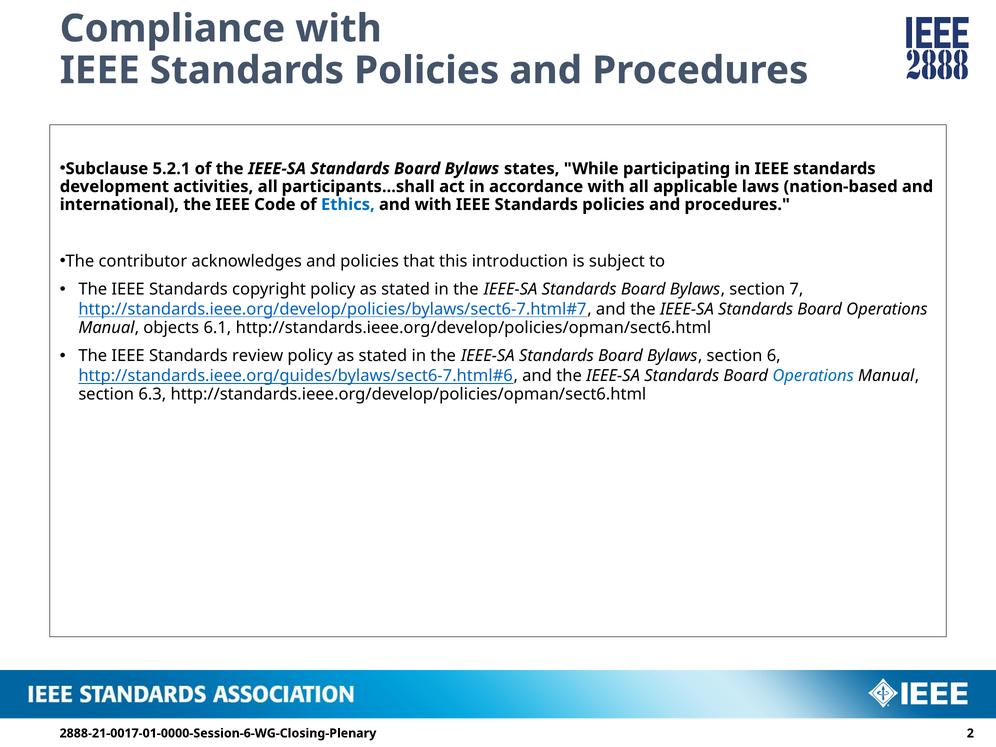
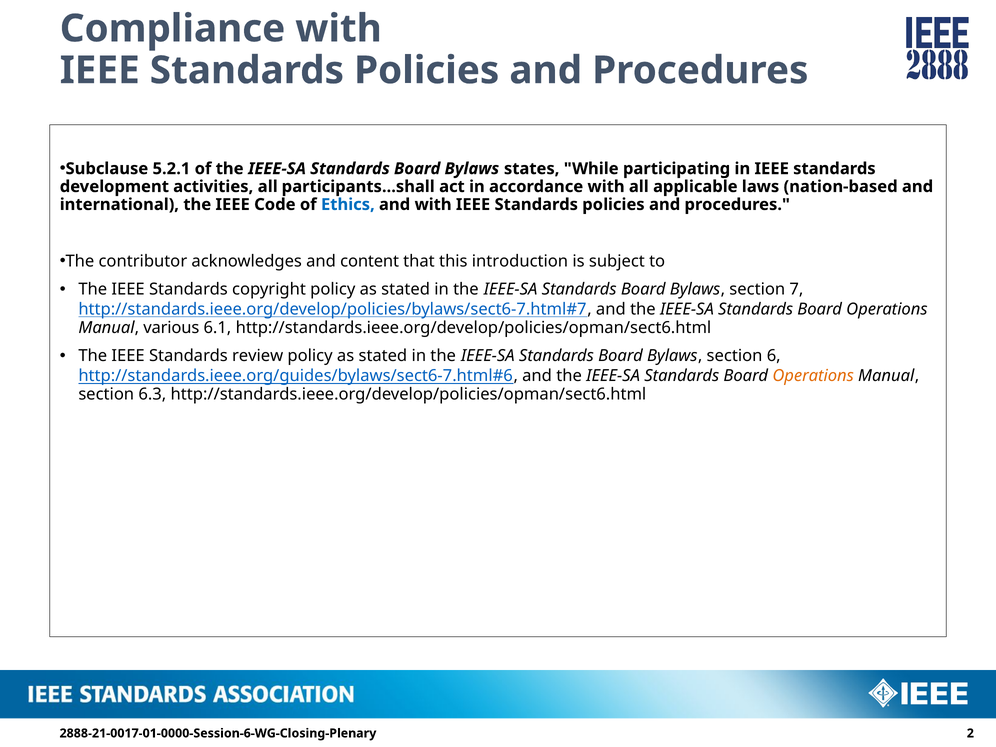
and policies: policies -> content
objects: objects -> various
Operations at (813, 376) colour: blue -> orange
